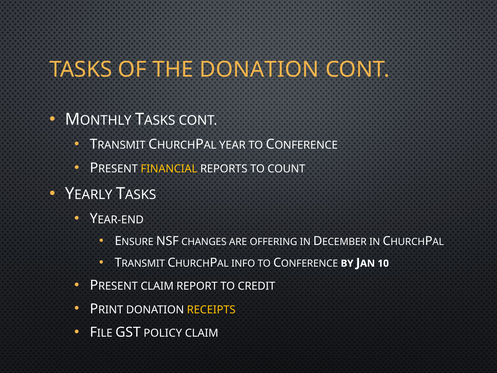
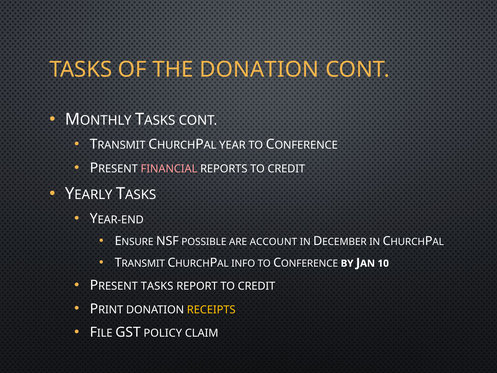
FINANCIAL colour: yellow -> pink
REPORTS TO COUNT: COUNT -> CREDIT
CHANGES: CHANGES -> POSSIBLE
OFFERING: OFFERING -> ACCOUNT
CLAIM at (157, 286): CLAIM -> TASKS
